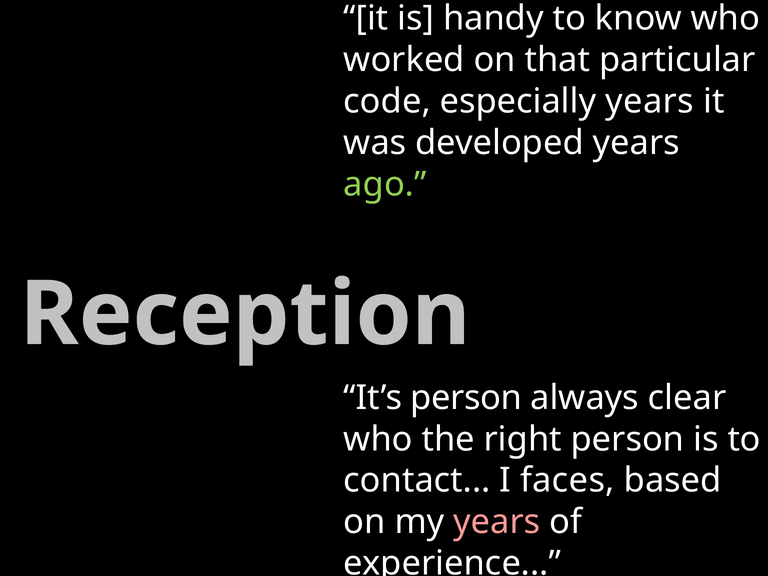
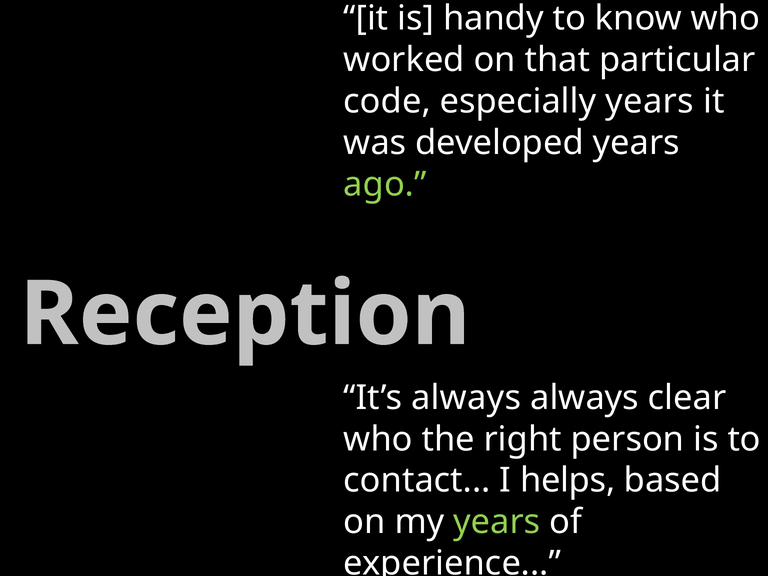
It’s person: person -> always
faces: faces -> helps
years at (497, 522) colour: pink -> light green
